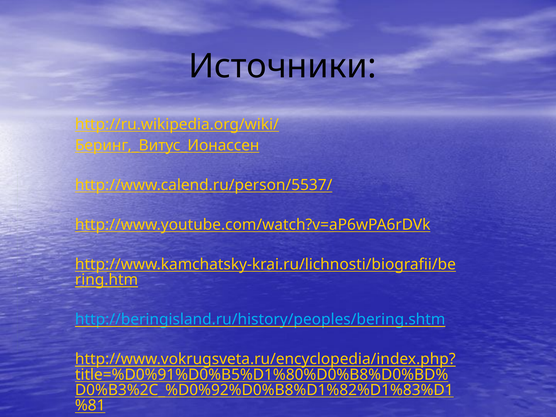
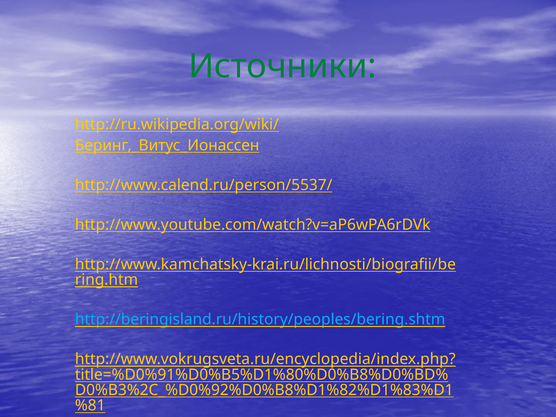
Источники colour: black -> green
